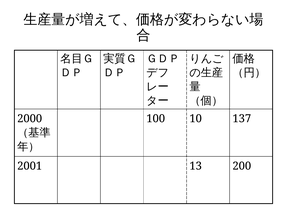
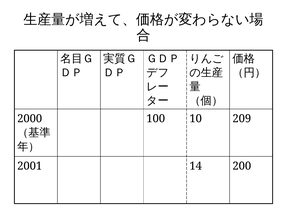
137: 137 -> 209
13: 13 -> 14
